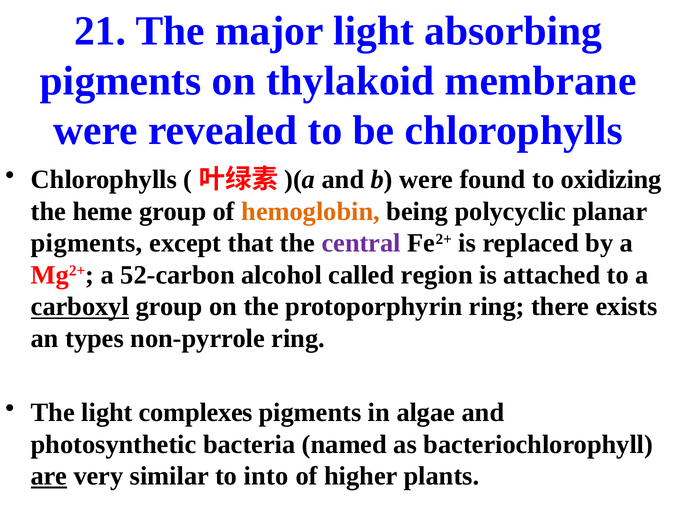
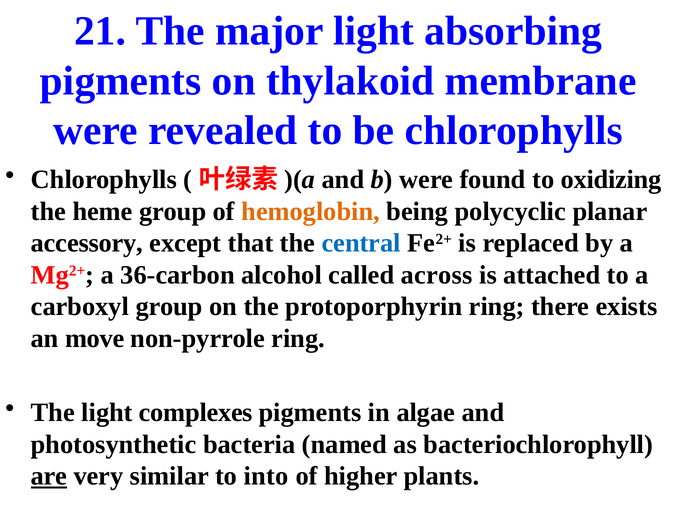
pigments at (87, 243): pigments -> accessory
central colour: purple -> blue
52-carbon: 52-carbon -> 36-carbon
region: region -> across
carboxyl underline: present -> none
types: types -> move
